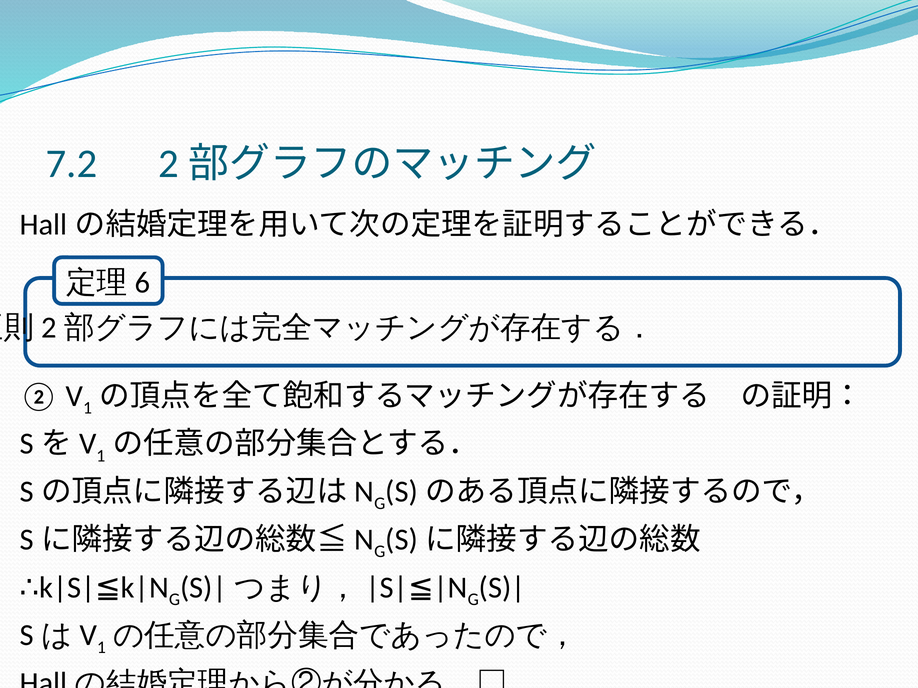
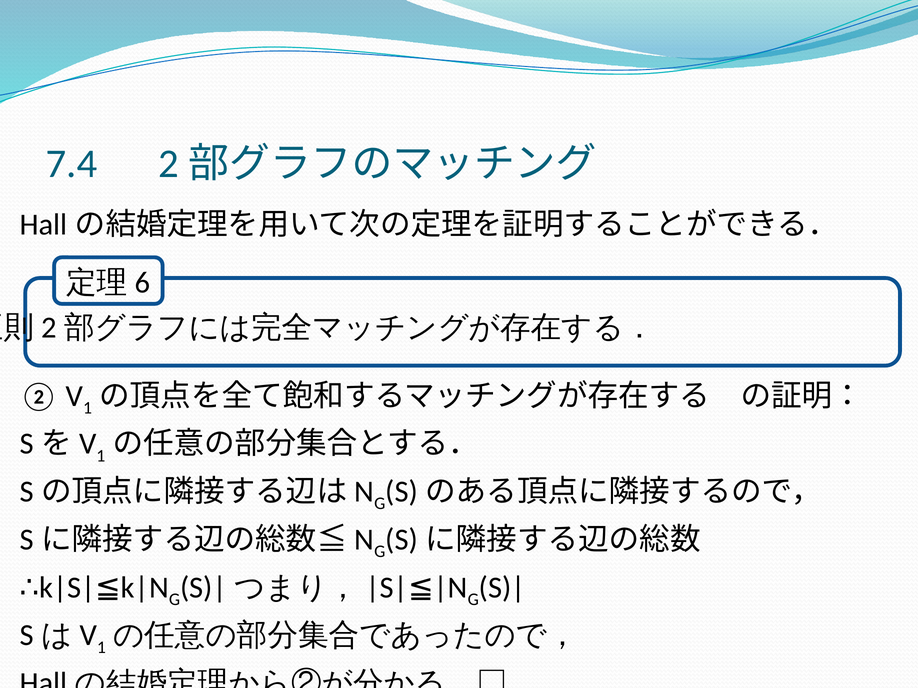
7.2: 7.2 -> 7.4
